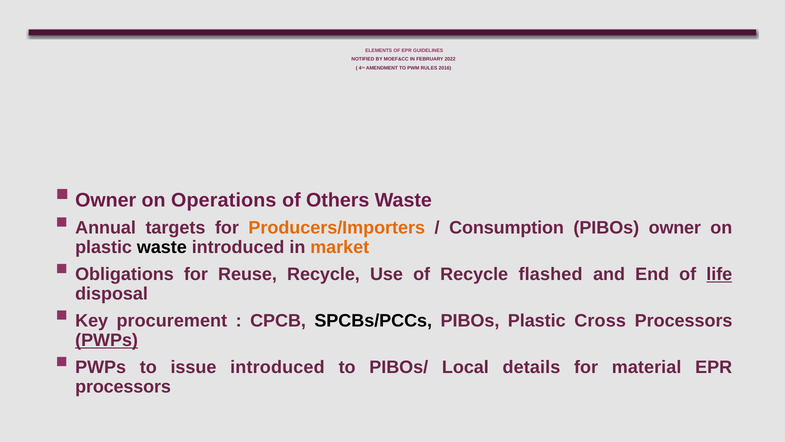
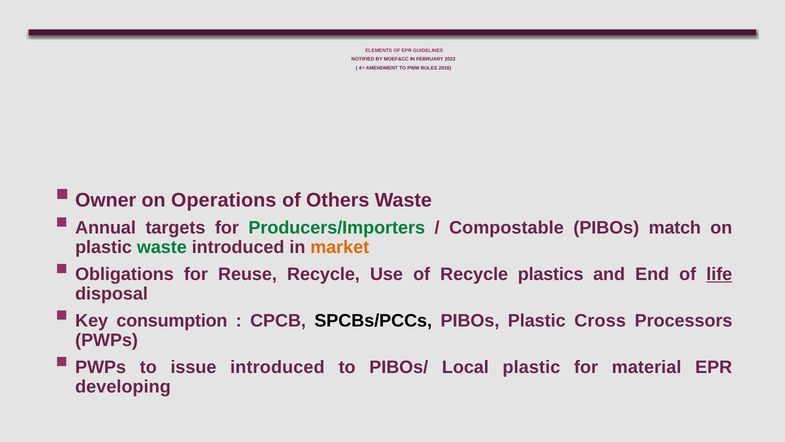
Producers/Importers colour: orange -> green
Consumption: Consumption -> Compostable
PIBOs owner: owner -> match
waste at (162, 247) colour: black -> green
flashed: flashed -> plastics
procurement: procurement -> consumption
PWPs at (107, 340) underline: present -> none
Local details: details -> plastic
processors at (123, 387): processors -> developing
